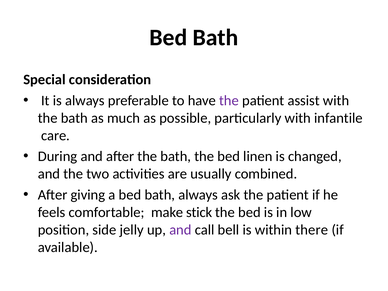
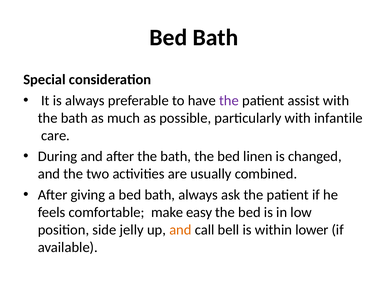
stick: stick -> easy
and at (180, 230) colour: purple -> orange
there: there -> lower
